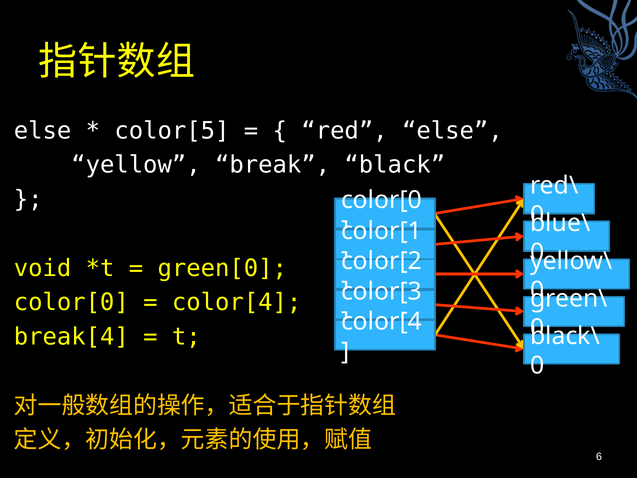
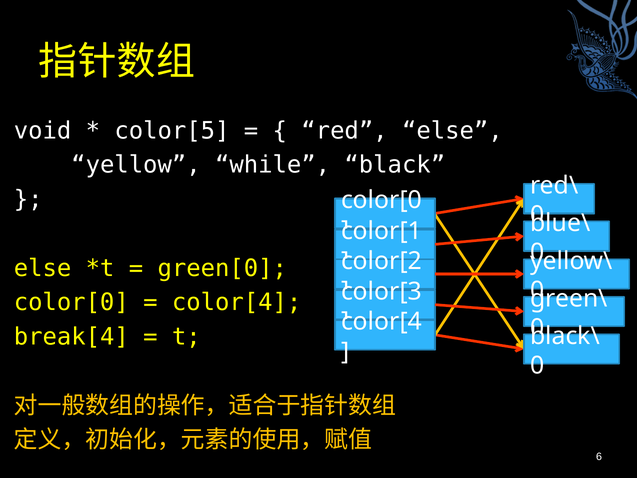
else at (43, 131): else -> void
break: break -> while
void at (43, 268): void -> else
